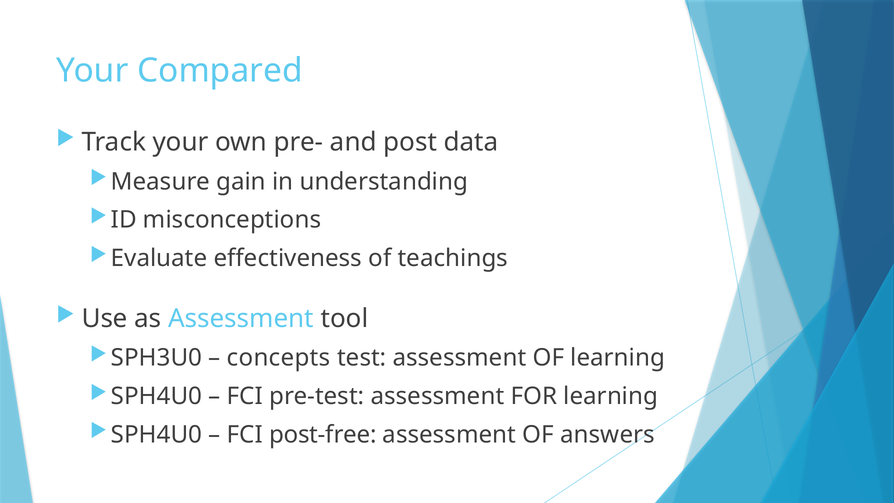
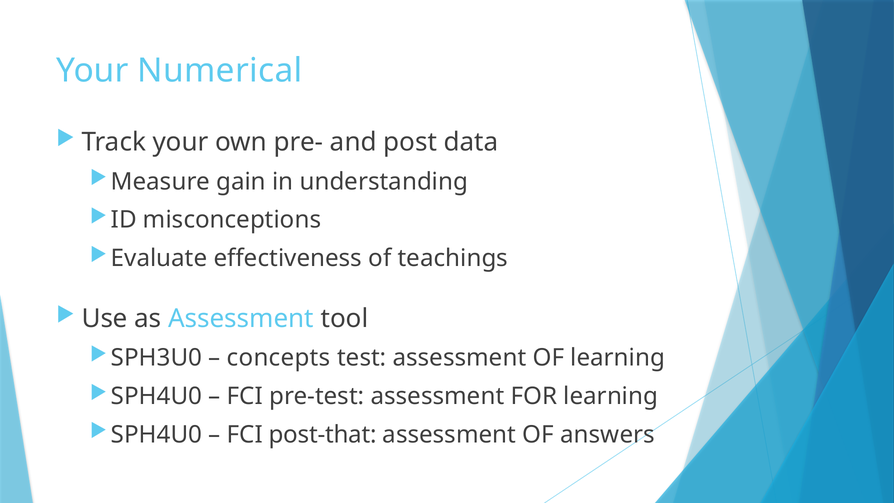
Compared: Compared -> Numerical
post-free: post-free -> post-that
